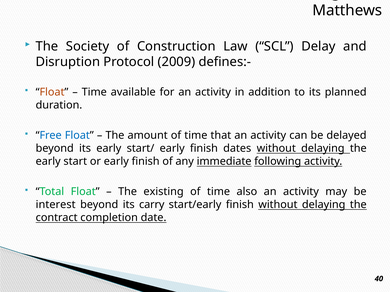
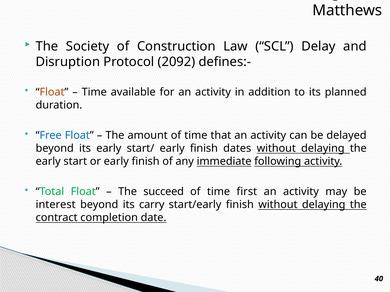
2009: 2009 -> 2092
existing: existing -> succeed
also: also -> first
